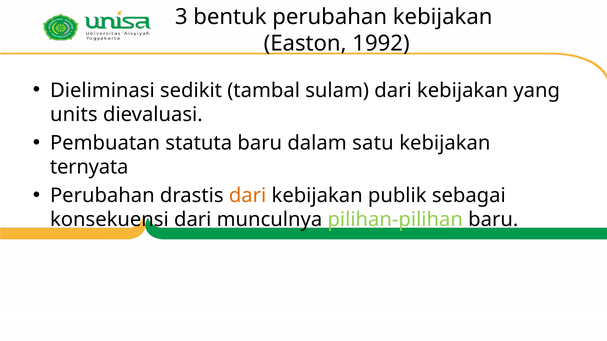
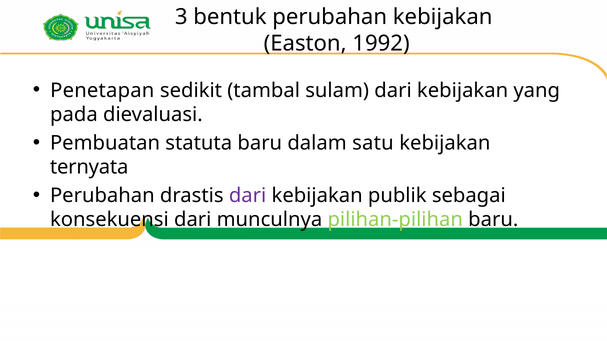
Dieliminasi: Dieliminasi -> Penetapan
units: units -> pada
dari at (248, 196) colour: orange -> purple
